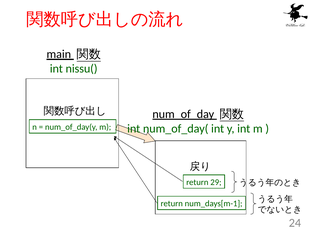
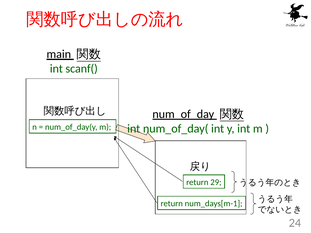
nissu(: nissu( -> scanf(
